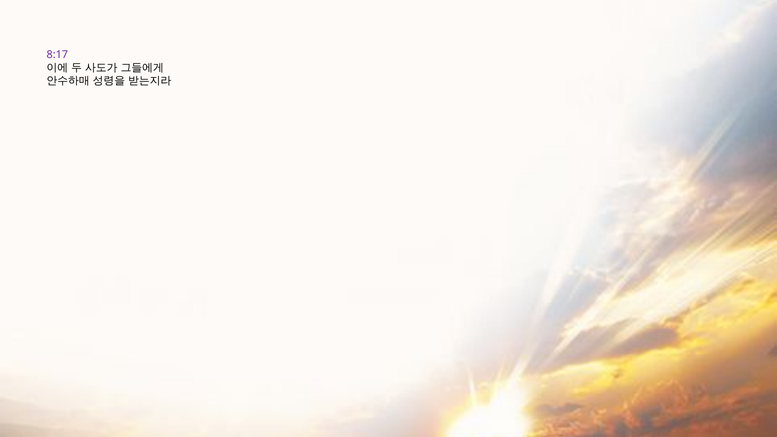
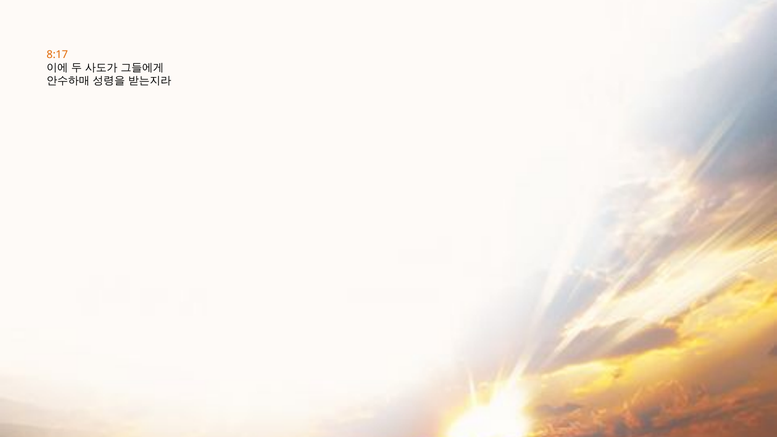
8:17 colour: purple -> orange
